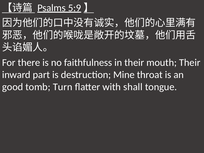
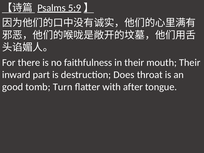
Mine: Mine -> Does
shall: shall -> after
